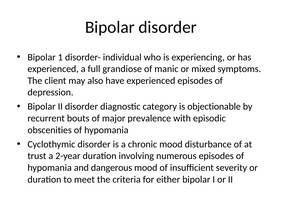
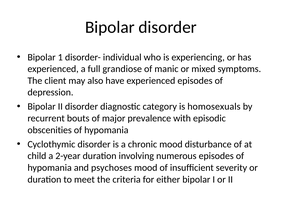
objectionable: objectionable -> homosexuals
trust: trust -> child
dangerous: dangerous -> psychoses
